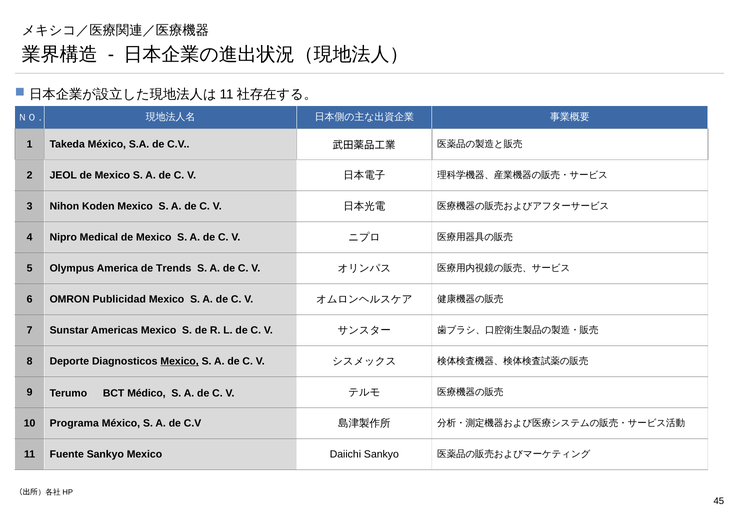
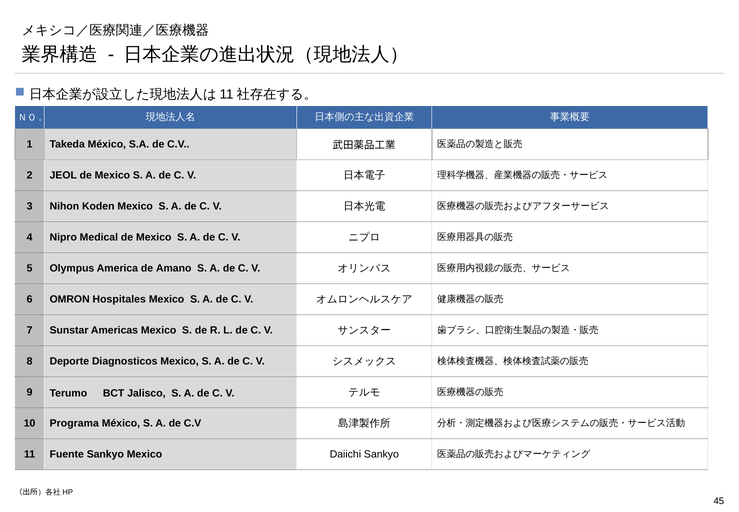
Trends: Trends -> Amano
Publicidad: Publicidad -> Hospitales
Mexico at (180, 361) underline: present -> none
Médico: Médico -> Jalisco
